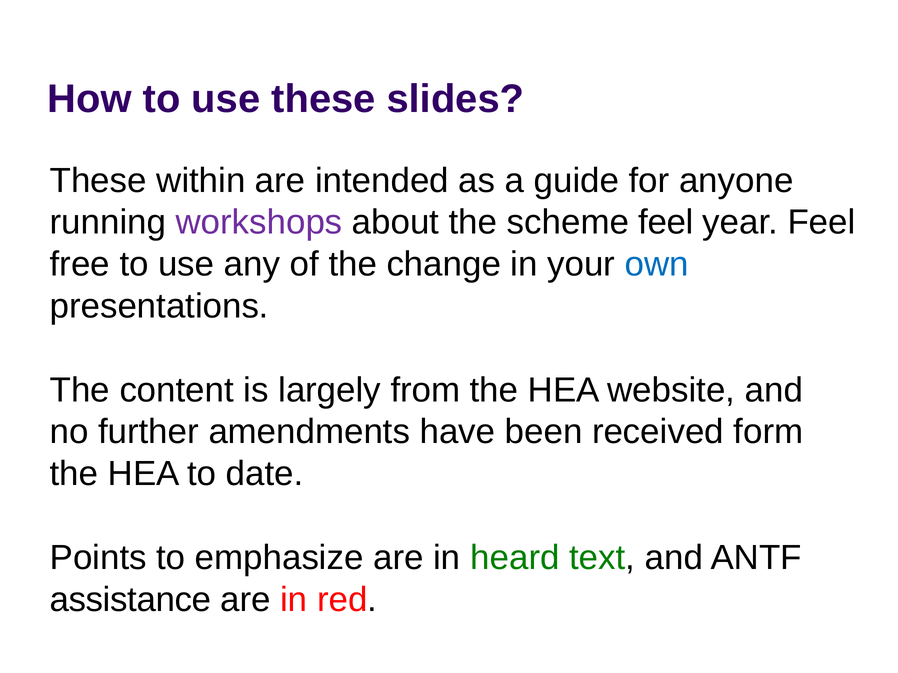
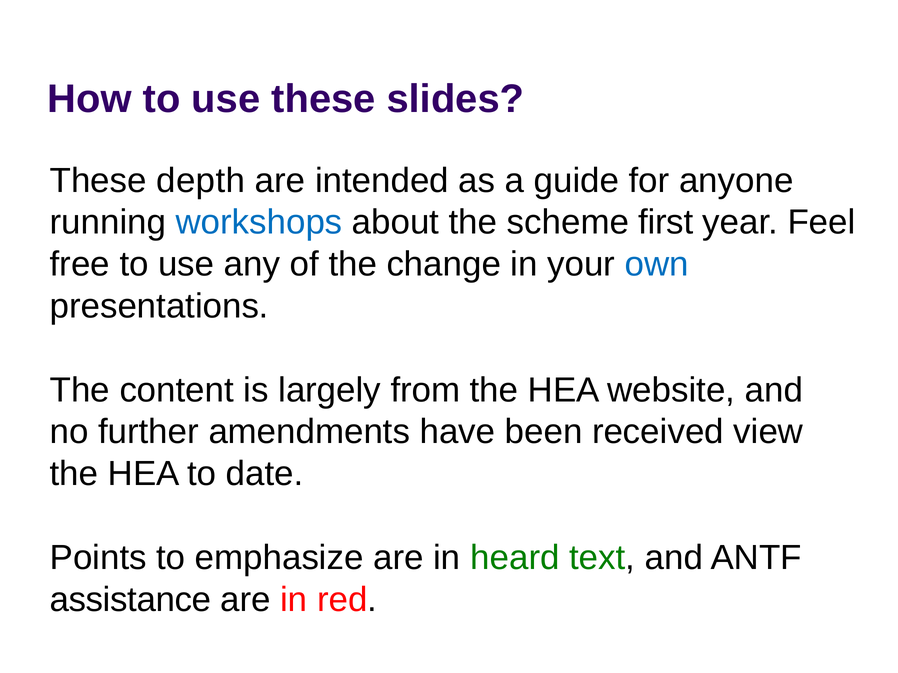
within: within -> depth
workshops colour: purple -> blue
scheme feel: feel -> first
form: form -> view
